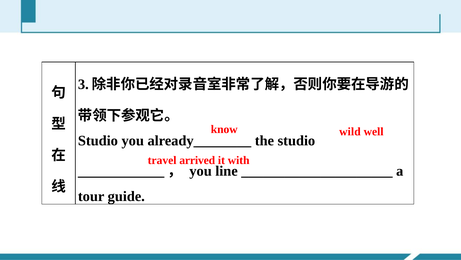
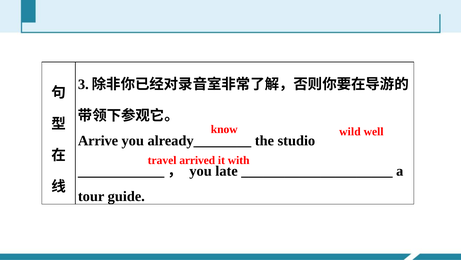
Studio at (98, 140): Studio -> Arrive
line: line -> late
